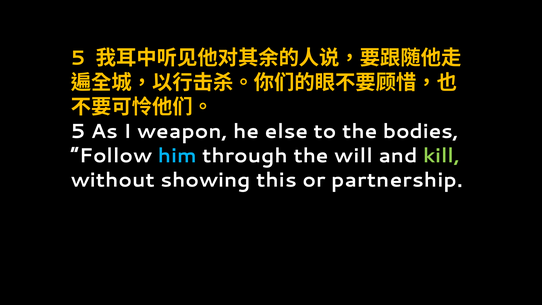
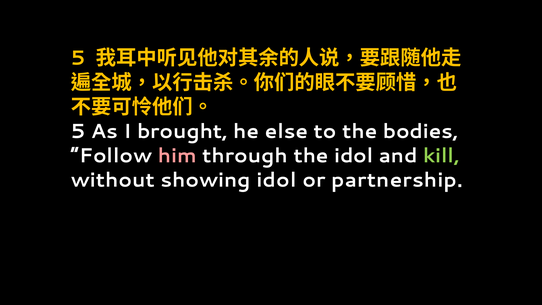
weapon: weapon -> brought
him colour: light blue -> pink
the will: will -> idol
showing this: this -> idol
